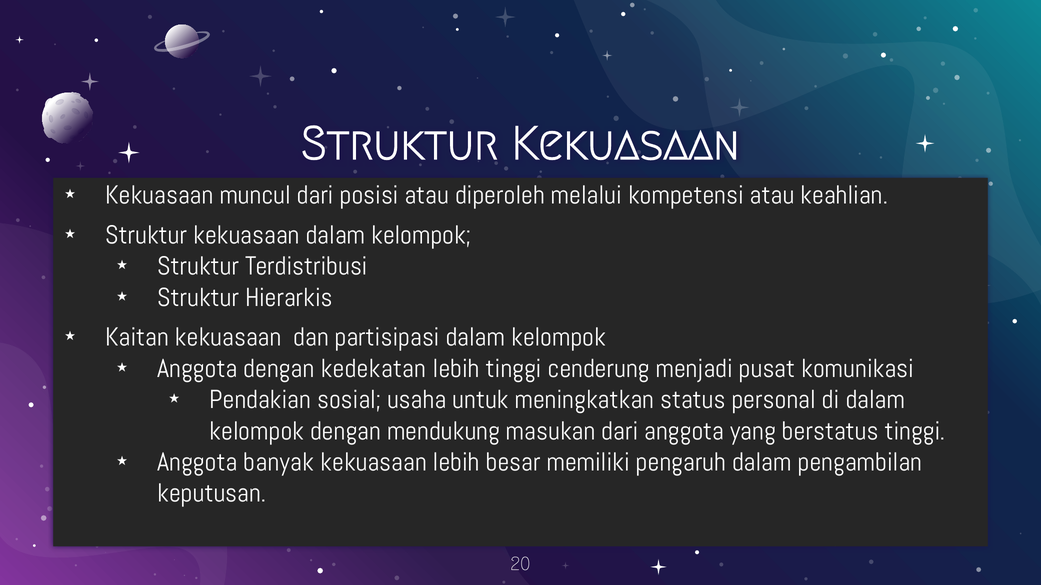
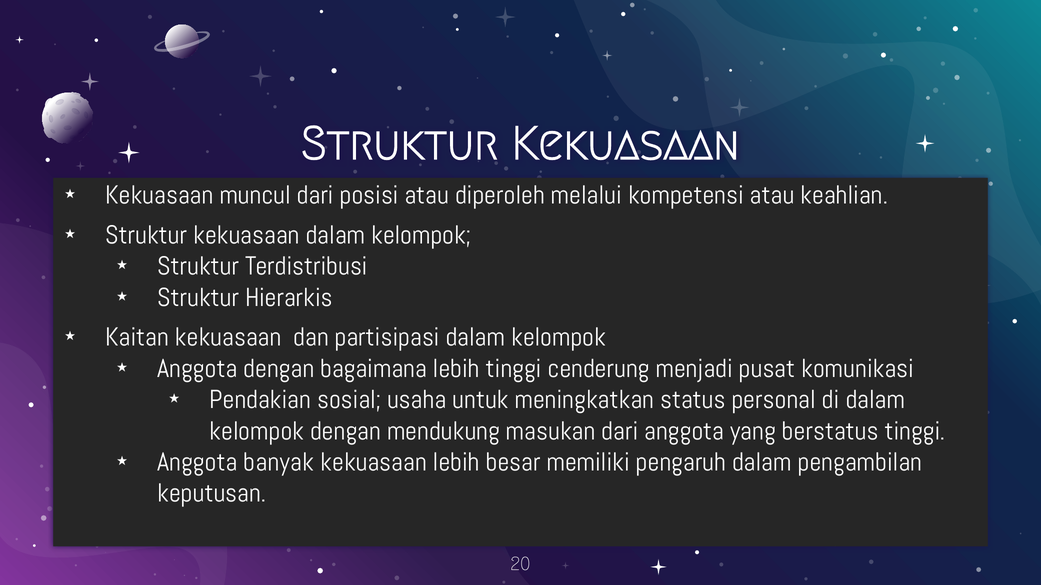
kedekatan: kedekatan -> bagaimana
